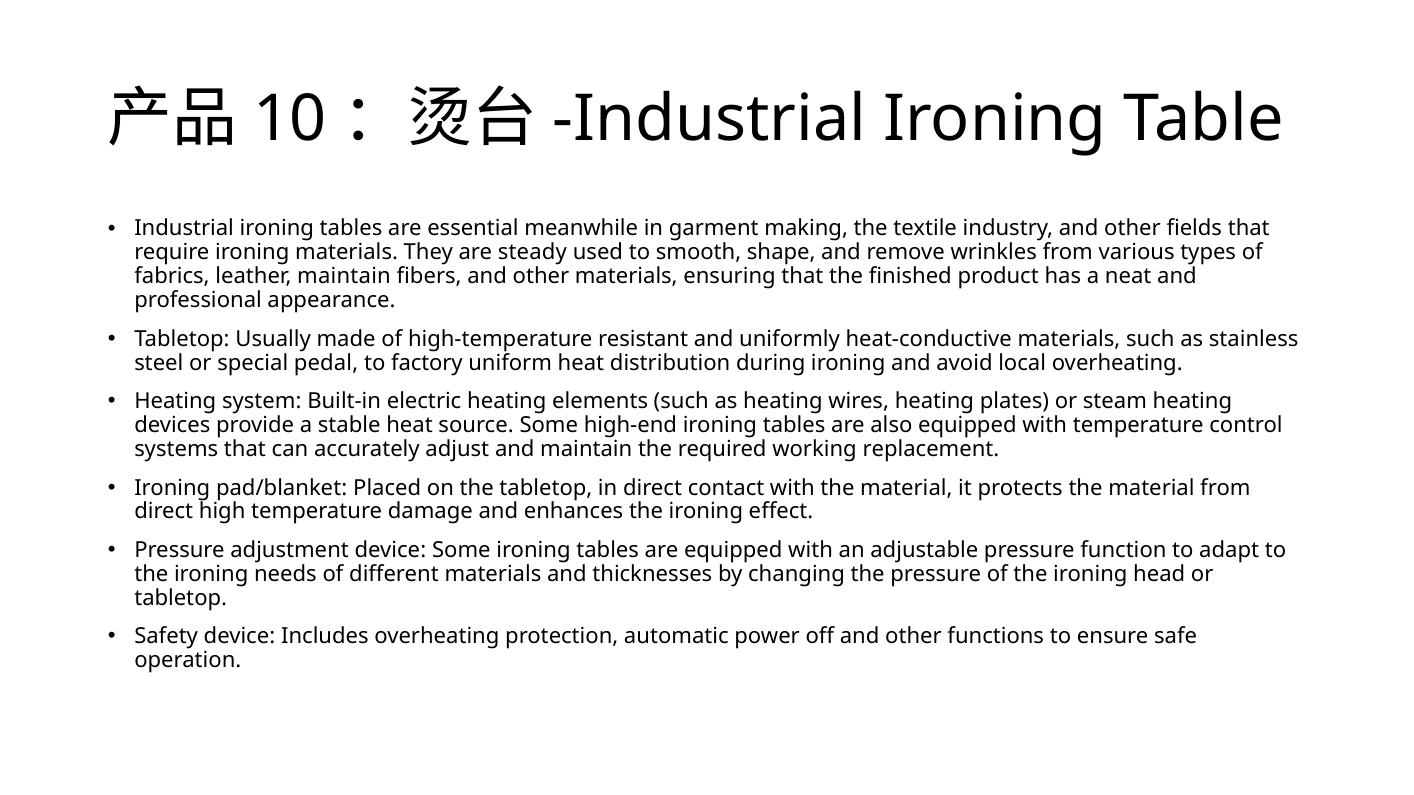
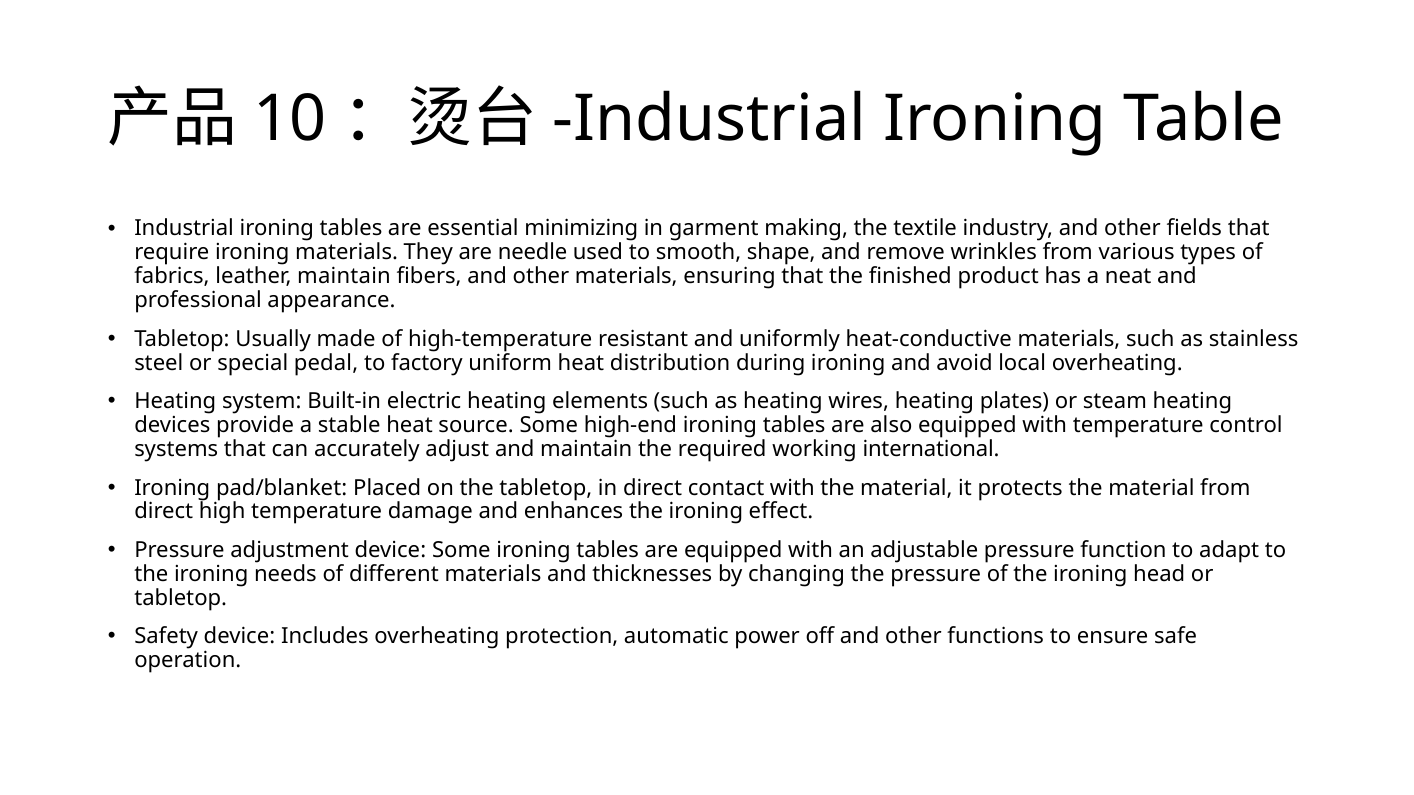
meanwhile: meanwhile -> minimizing
steady: steady -> needle
replacement: replacement -> international
